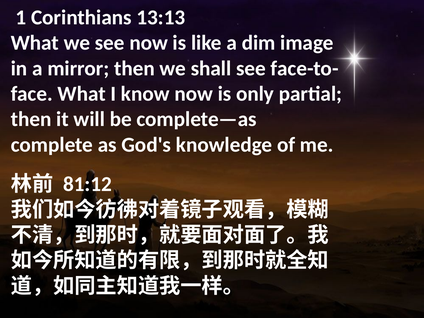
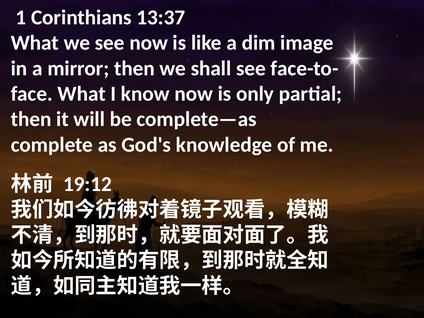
13:13: 13:13 -> 13:37
81:12: 81:12 -> 19:12
